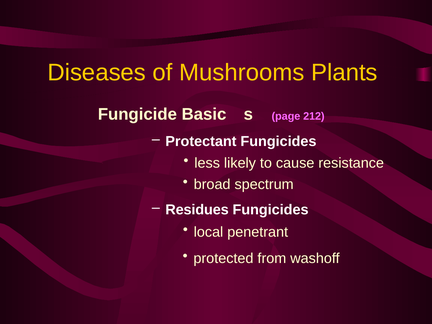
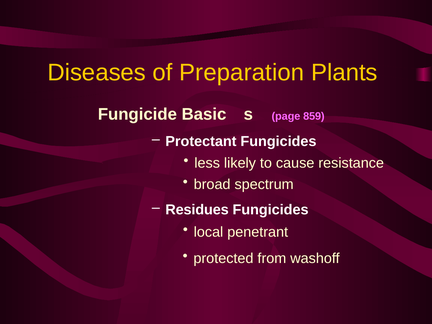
Mushrooms: Mushrooms -> Preparation
212: 212 -> 859
